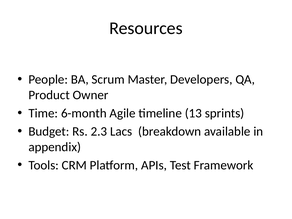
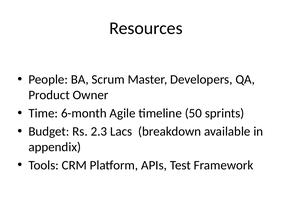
13: 13 -> 50
